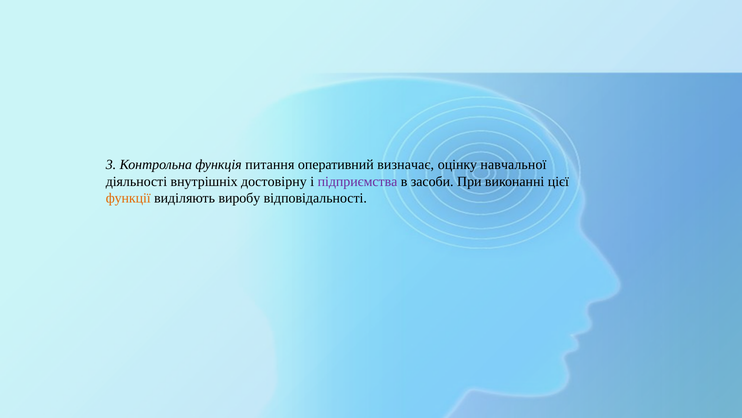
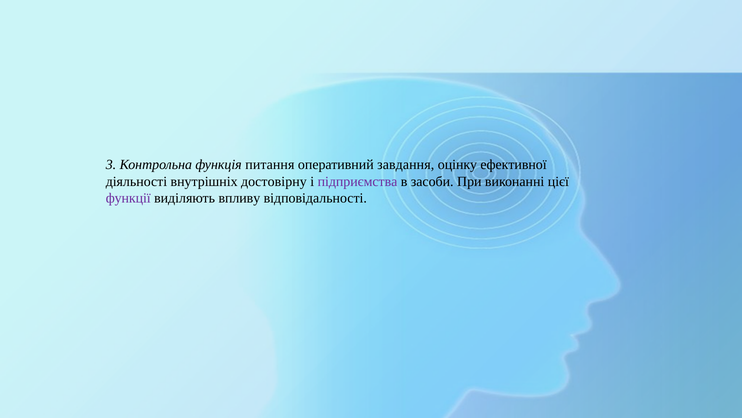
визначає: визначає -> завдання
навчальної: навчальної -> ефективної
функції colour: orange -> purple
виробу: виробу -> впливу
